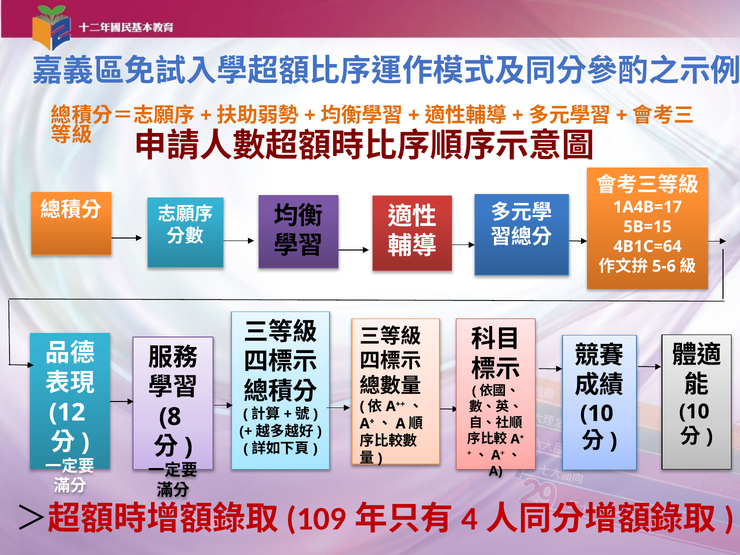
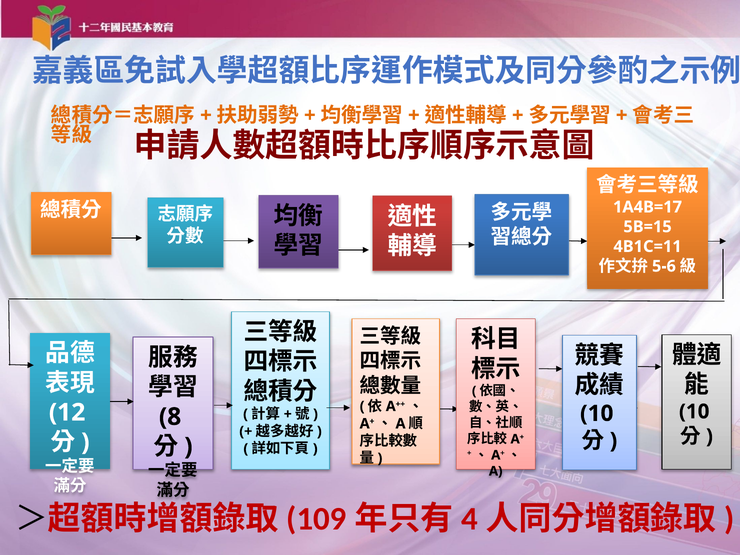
4B1C=64: 4B1C=64 -> 4B1C=11
